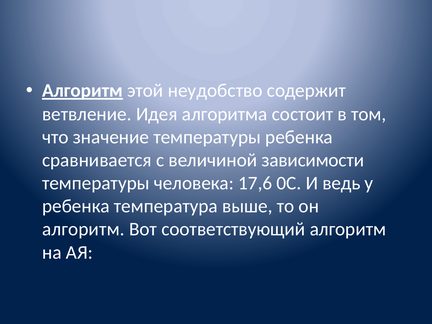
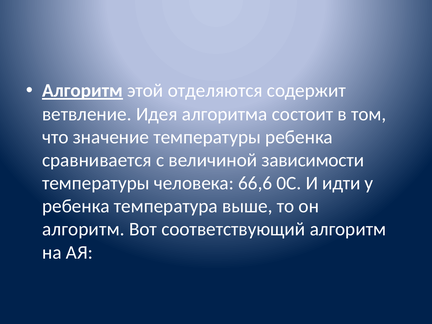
неудобство: неудобство -> отделяются
17,6: 17,6 -> 66,6
ведь: ведь -> идти
